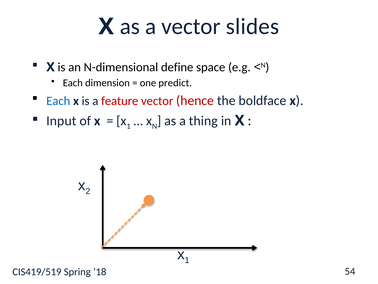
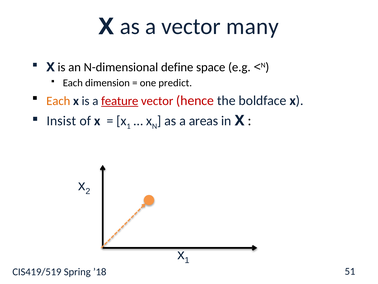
slides: slides -> many
Each at (58, 101) colour: blue -> orange
feature underline: none -> present
Input: Input -> Insist
thing: thing -> areas
54: 54 -> 51
